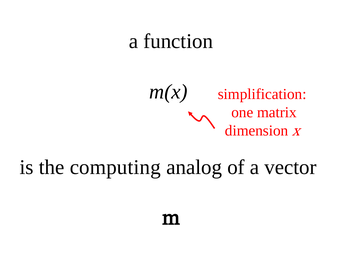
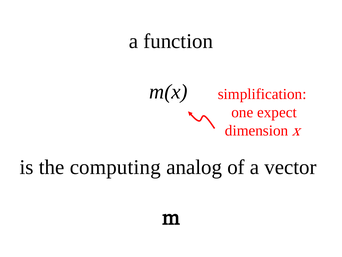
matrix: matrix -> expect
